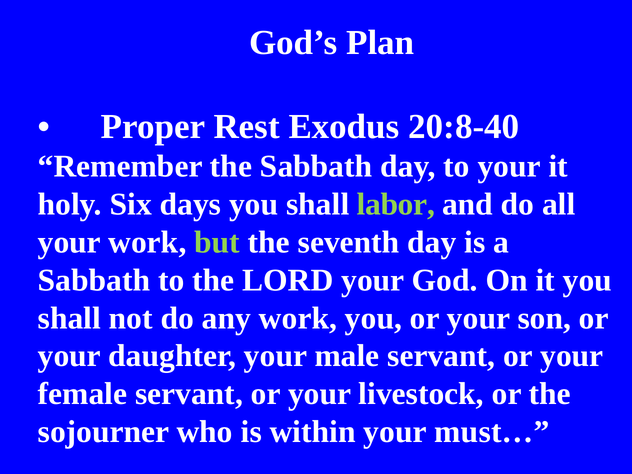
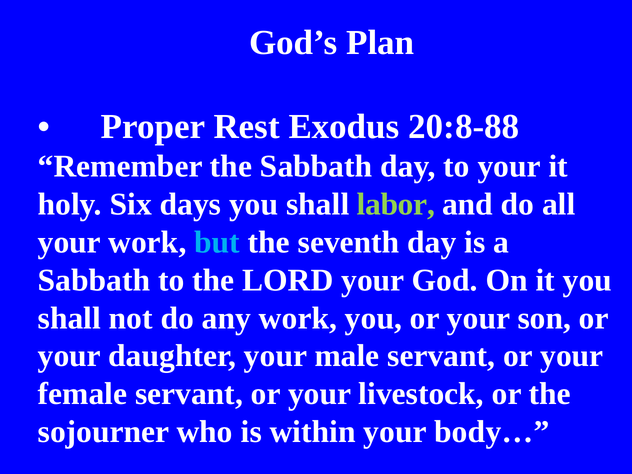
20:8-40: 20:8-40 -> 20:8-88
but colour: light green -> light blue
must…: must… -> body…
